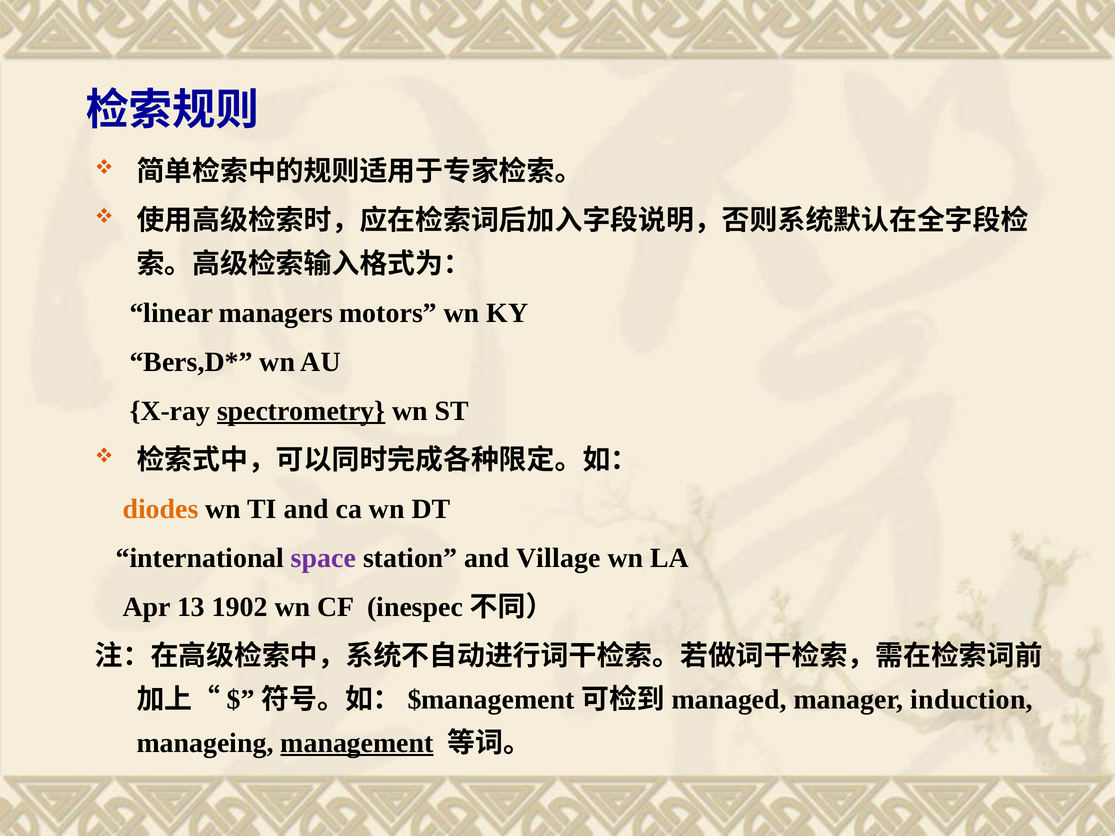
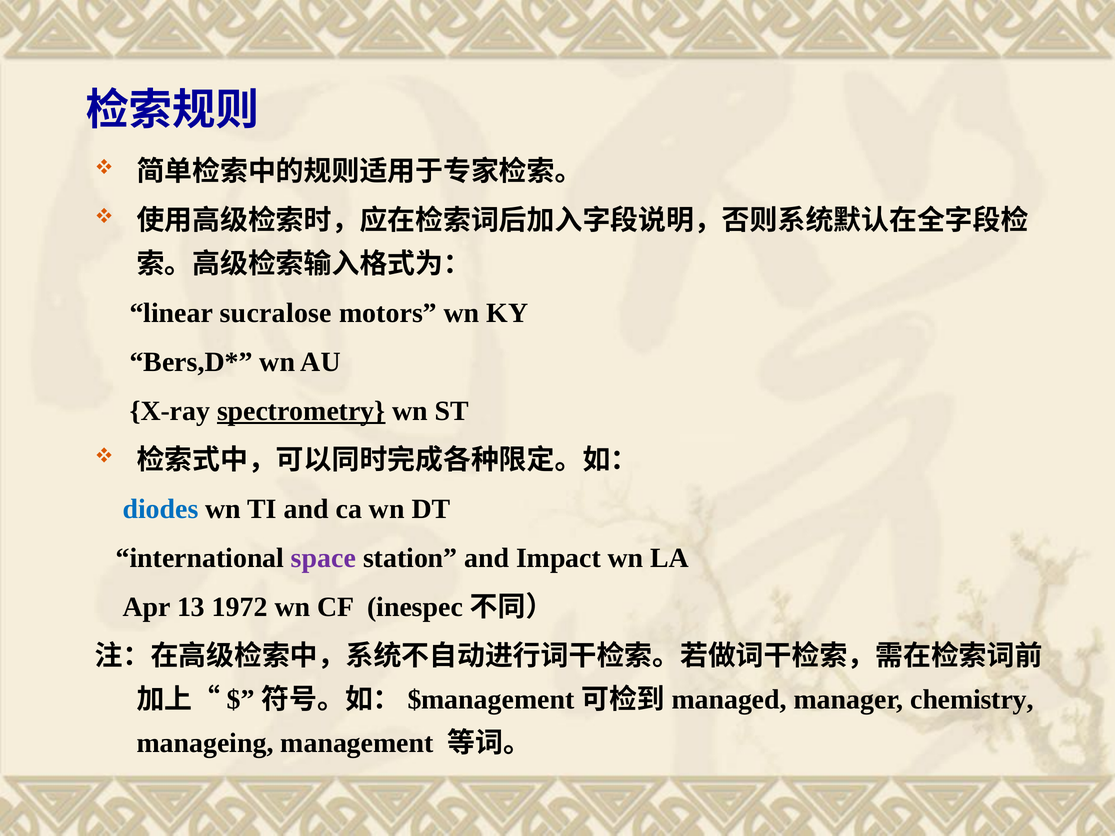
managers: managers -> sucralose
diodes colour: orange -> blue
Village: Village -> Impact
1902: 1902 -> 1972
induction: induction -> chemistry
management underline: present -> none
